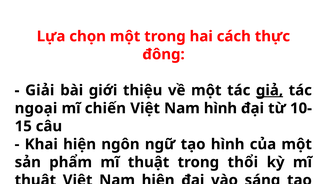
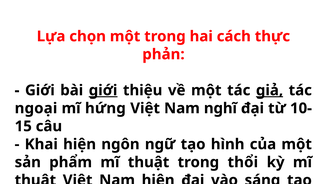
đông: đông -> phản
Giải at (40, 90): Giải -> Giới
giới at (103, 90) underline: none -> present
chiến: chiến -> hứng
Nam hình: hình -> nghĩ
